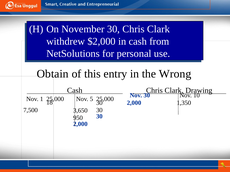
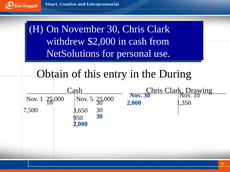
Wrong: Wrong -> During
